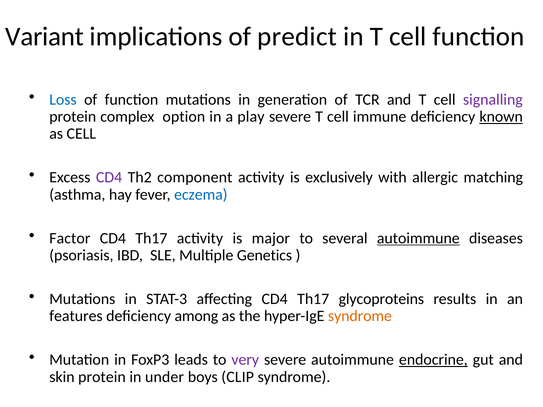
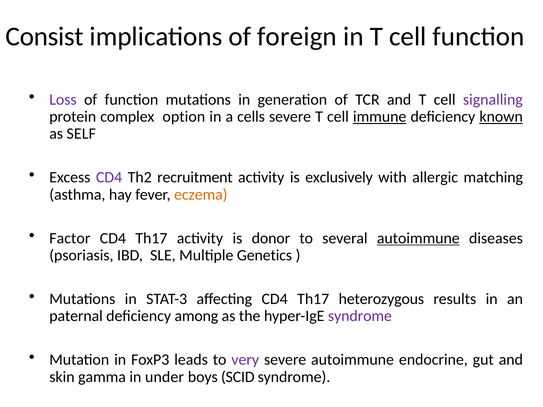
Variant: Variant -> Consist
predict: predict -> foreign
Loss colour: blue -> purple
play: play -> cells
immune underline: none -> present
as CELL: CELL -> SELF
component: component -> recruitment
eczema colour: blue -> orange
major: major -> donor
glycoproteins: glycoproteins -> heterozygous
features: features -> paternal
syndrome at (360, 316) colour: orange -> purple
endocrine underline: present -> none
skin protein: protein -> gamma
CLIP: CLIP -> SCID
